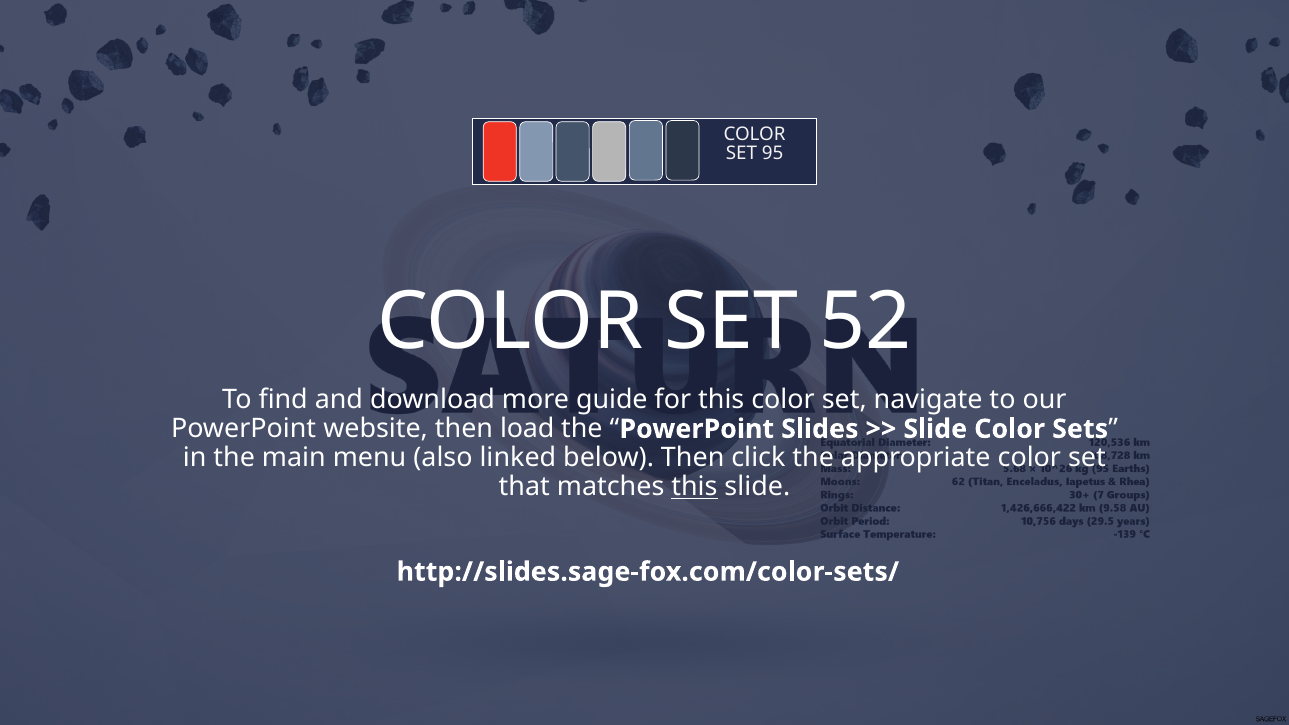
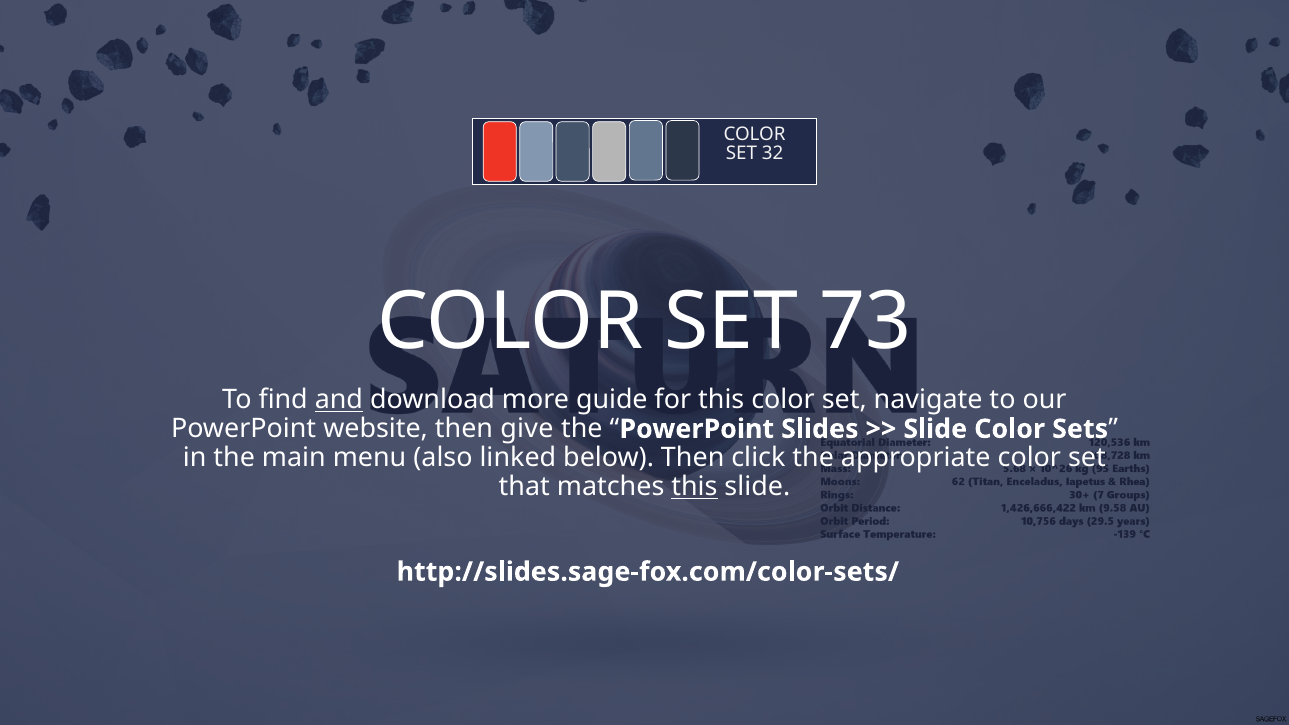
95: 95 -> 32
52: 52 -> 73
and underline: none -> present
load: load -> give
